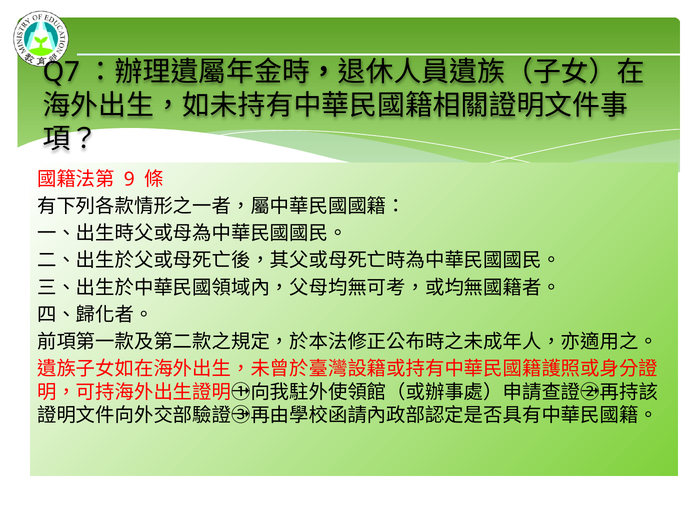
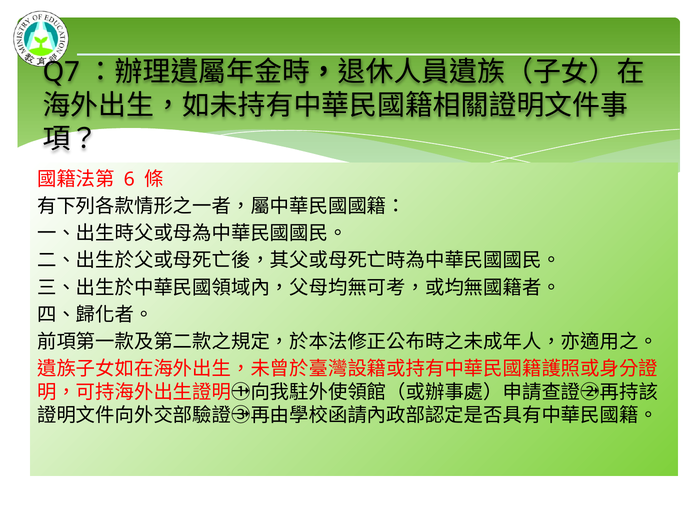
9: 9 -> 6
